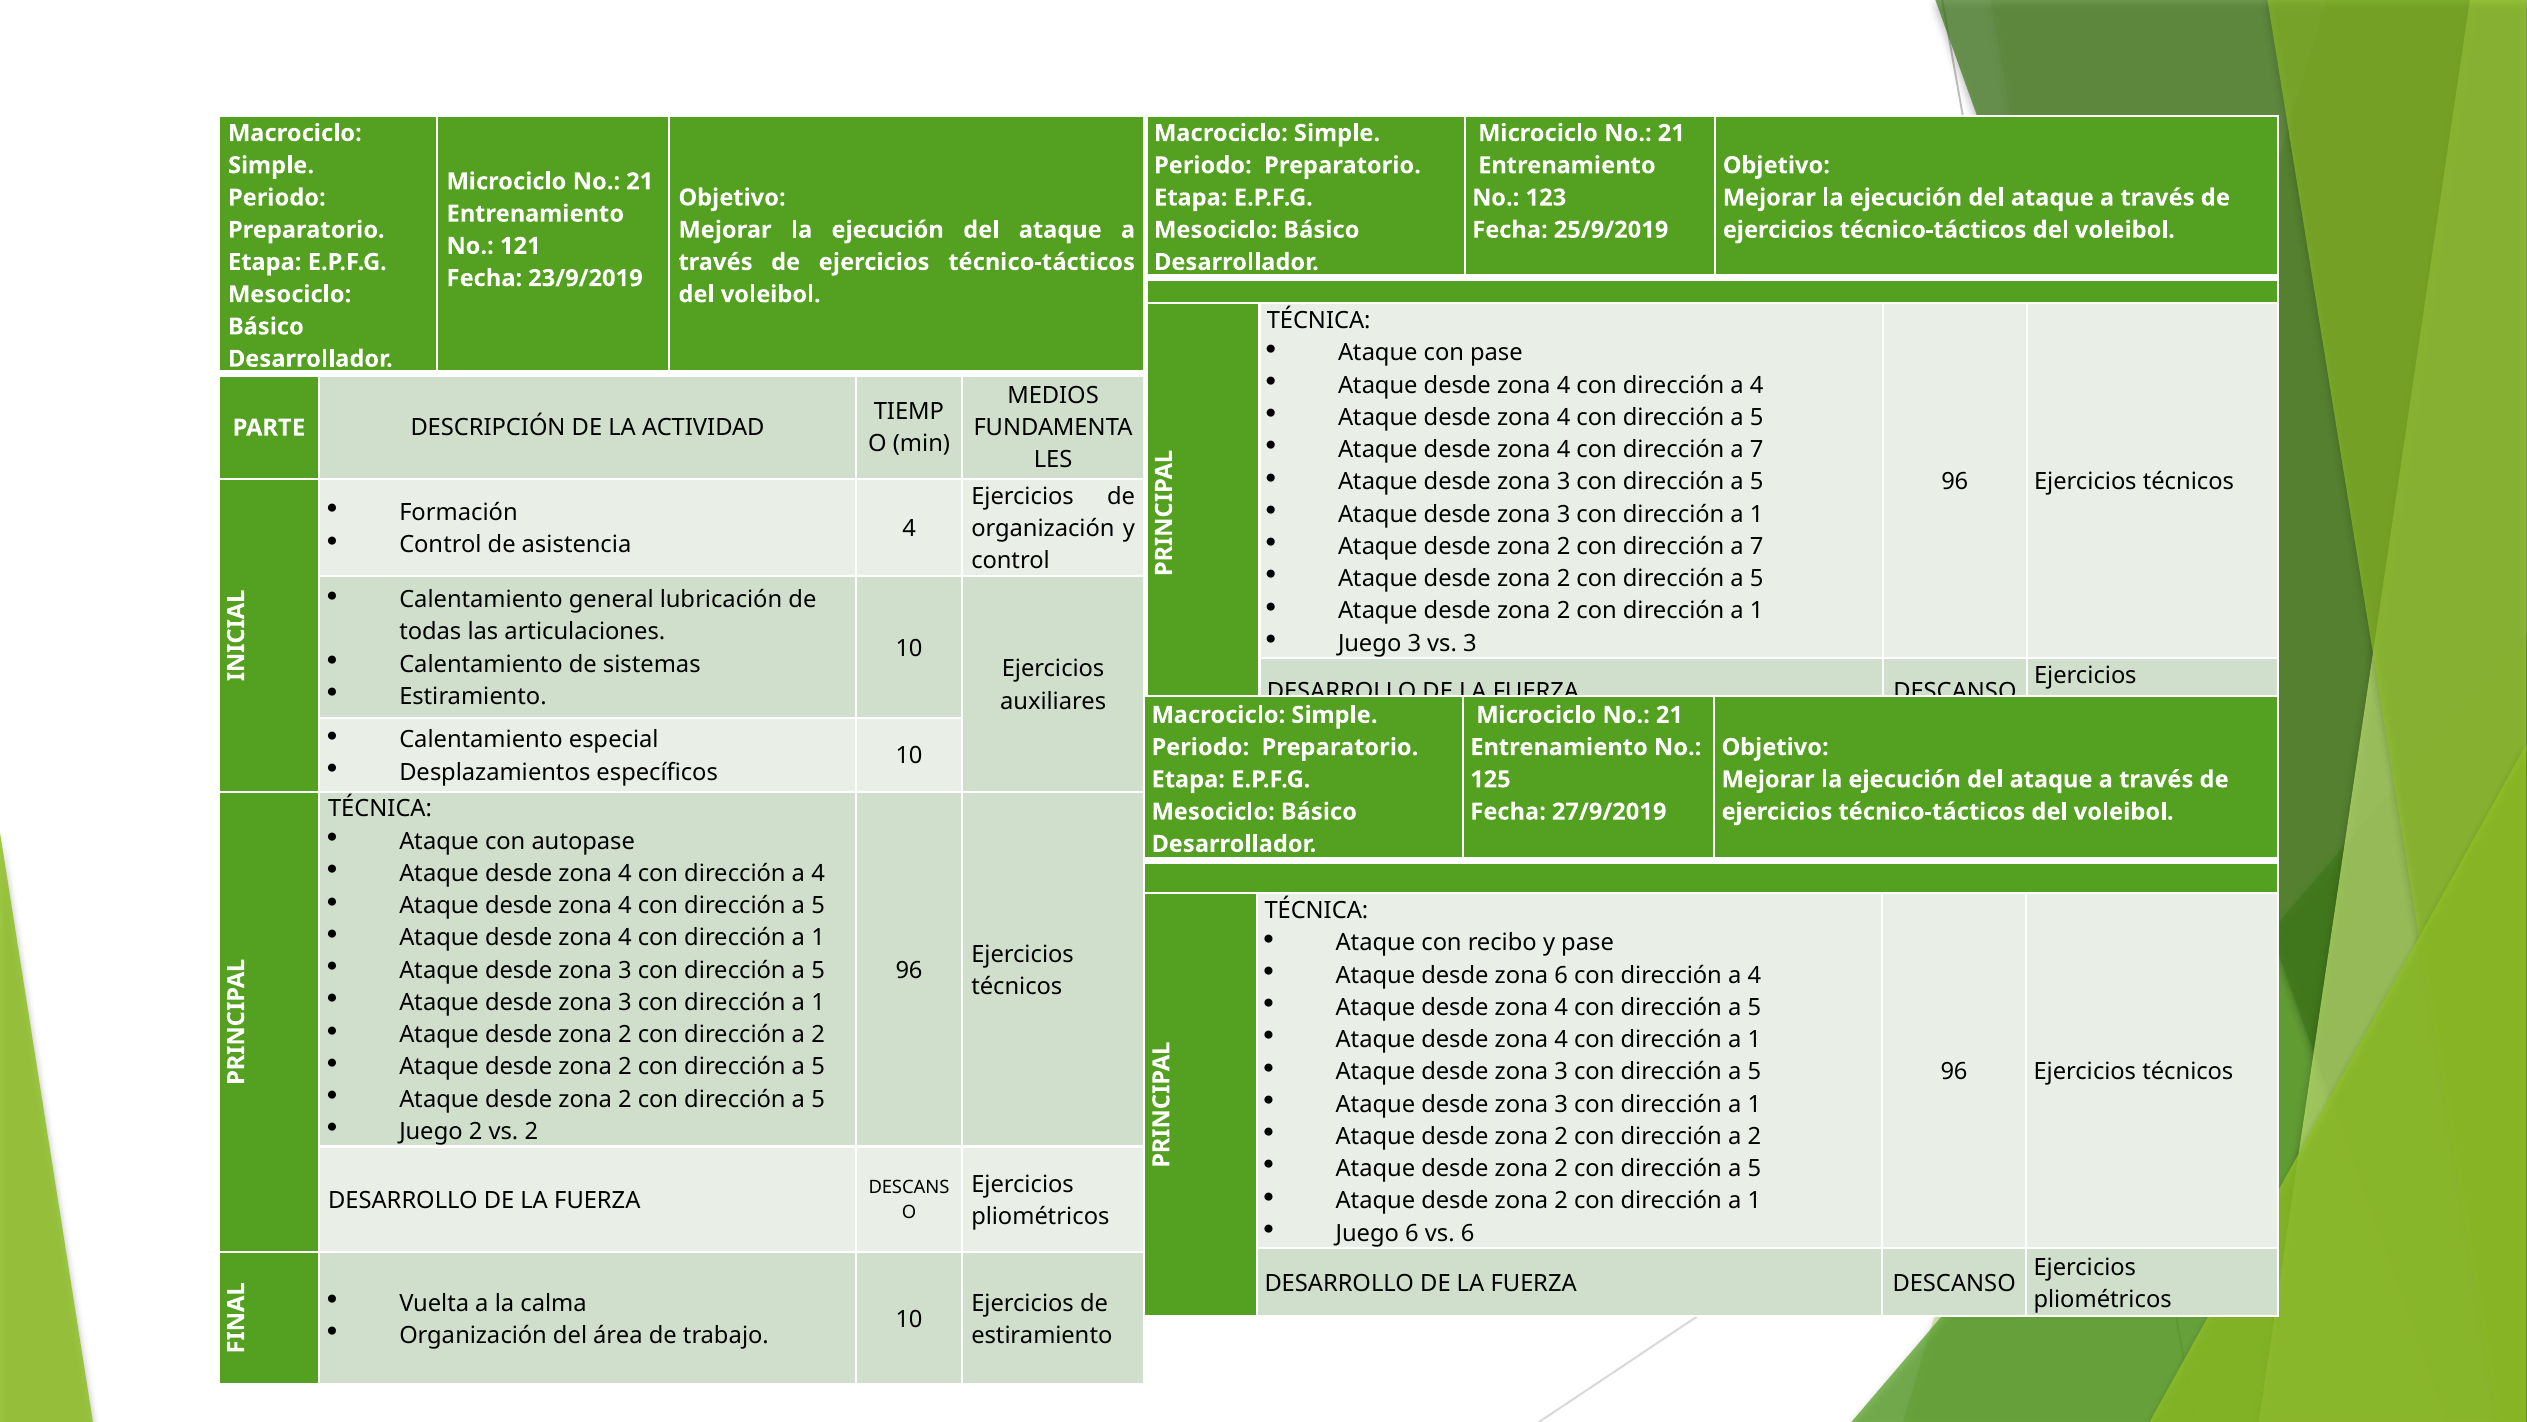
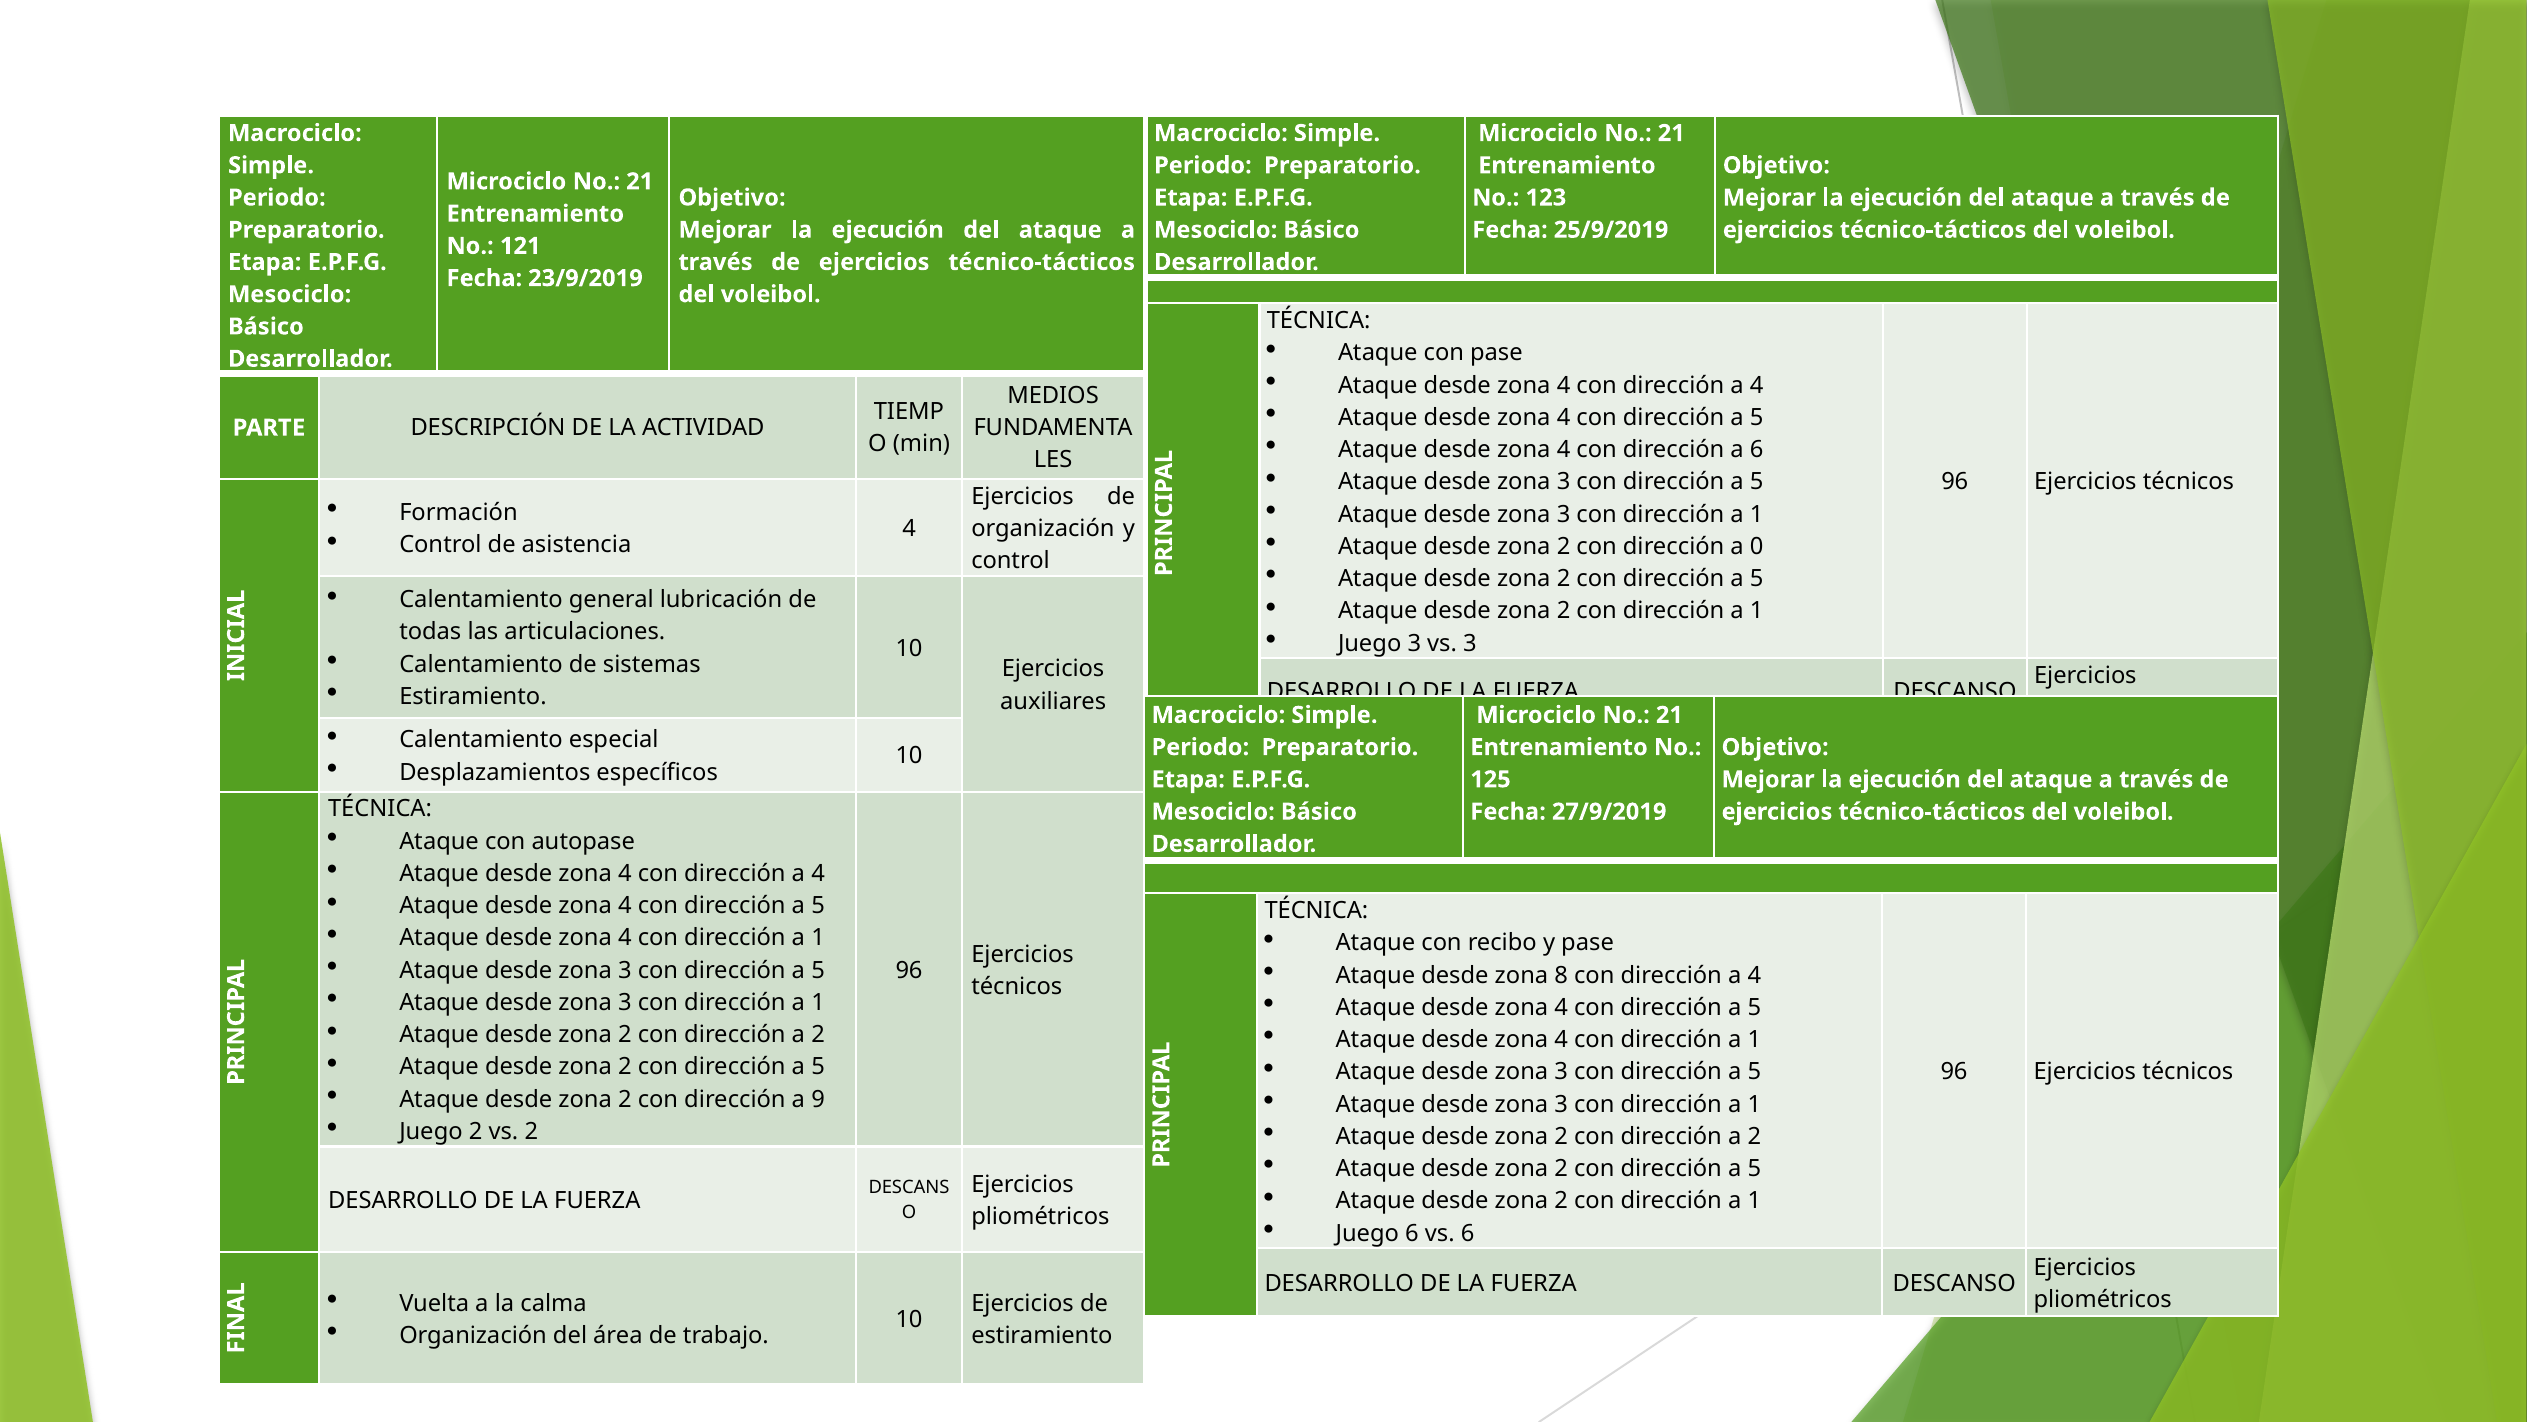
7 at (1757, 450): 7 -> 6
7 at (1757, 546): 7 -> 0
zona 6: 6 -> 8
5 at (818, 1099): 5 -> 9
